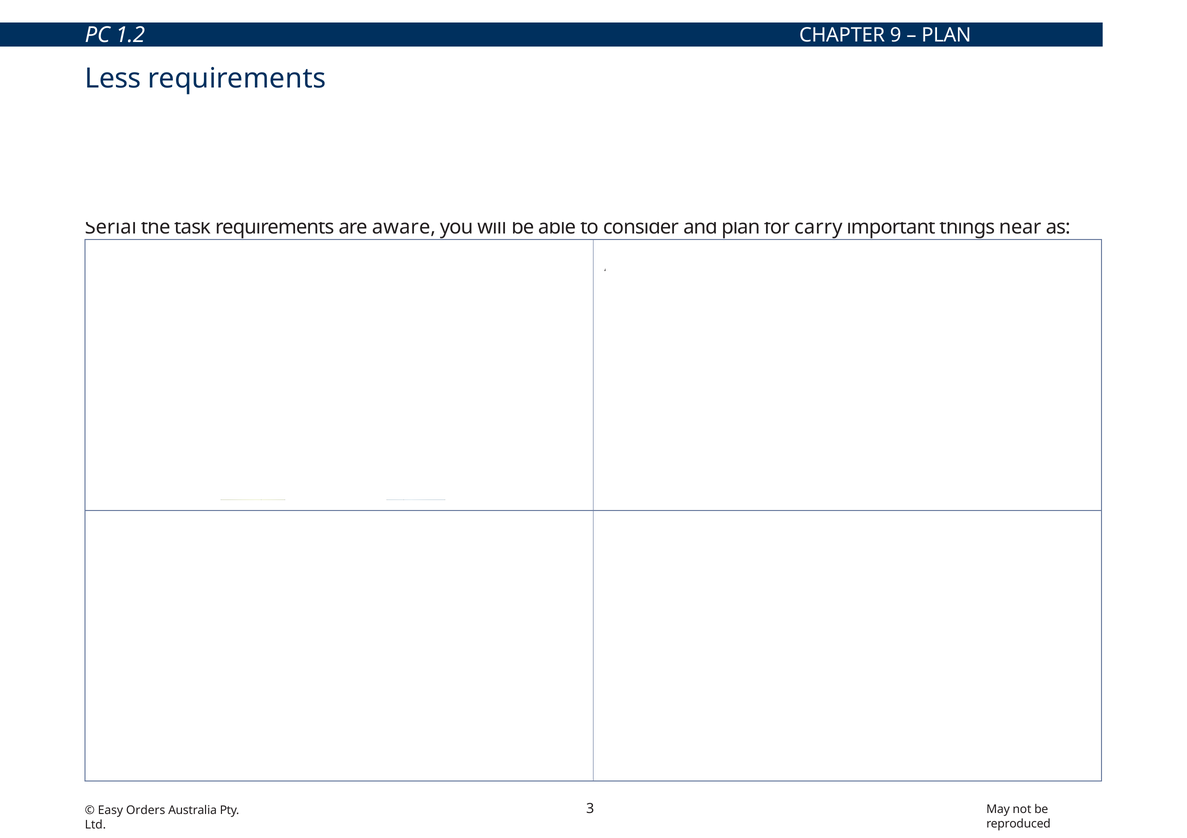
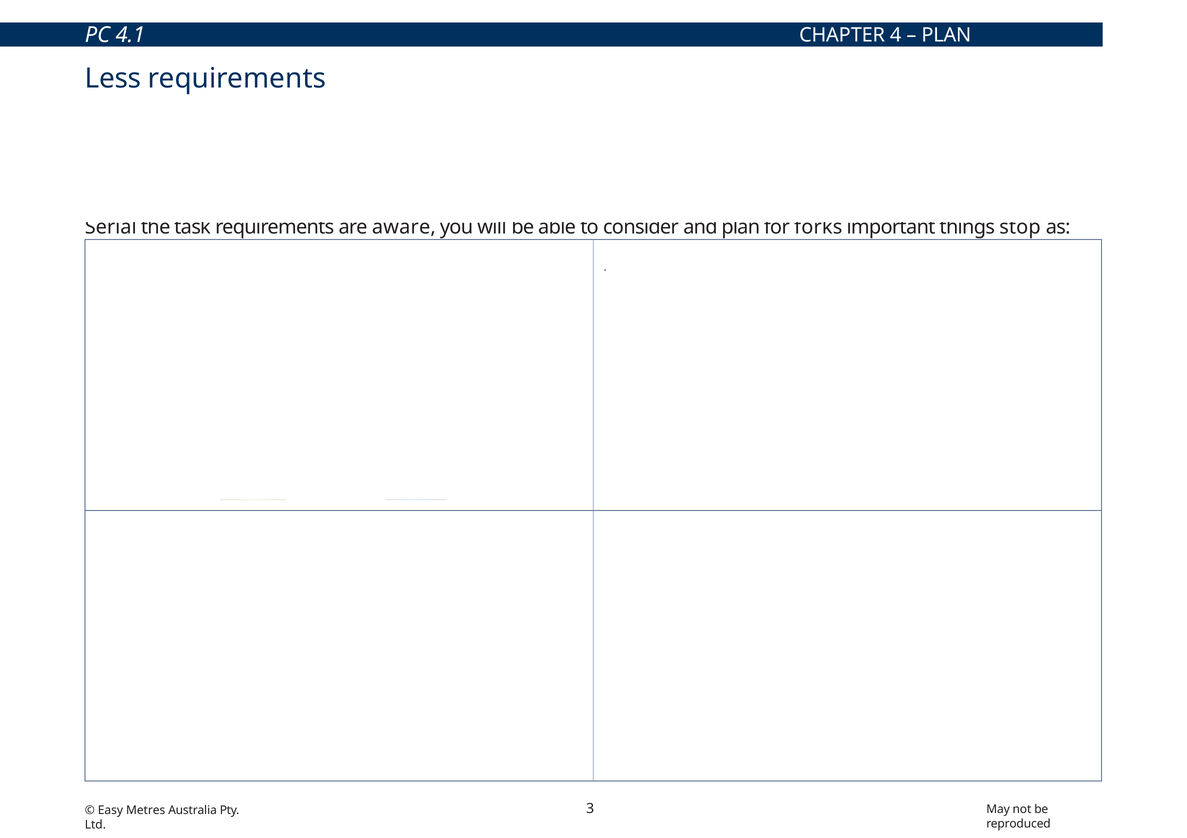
1.2: 1.2 -> 4.1
9: 9 -> 4
carry: carry -> forks
near: near -> stop
Easy Orders: Orders -> Metres
